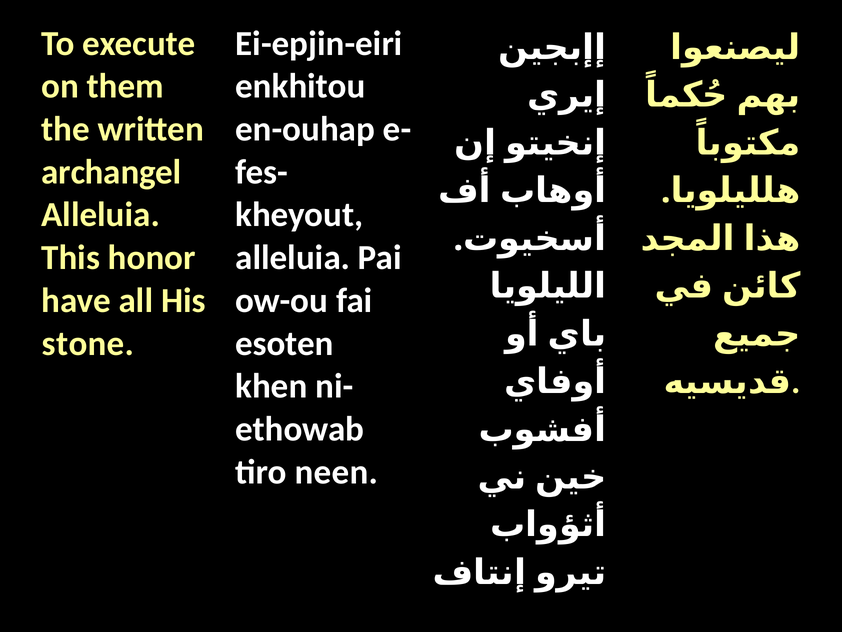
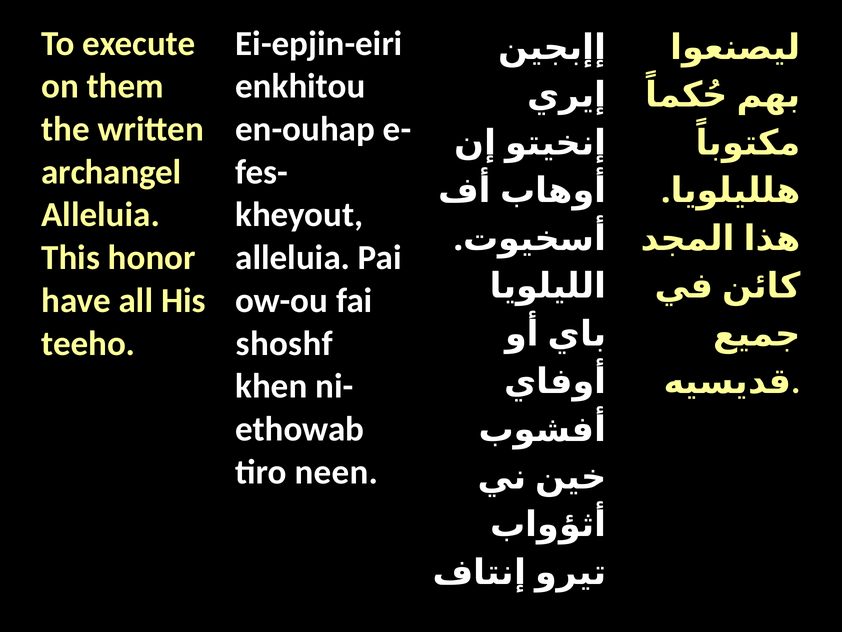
stone: stone -> teeho
esoten: esoten -> shoshf
